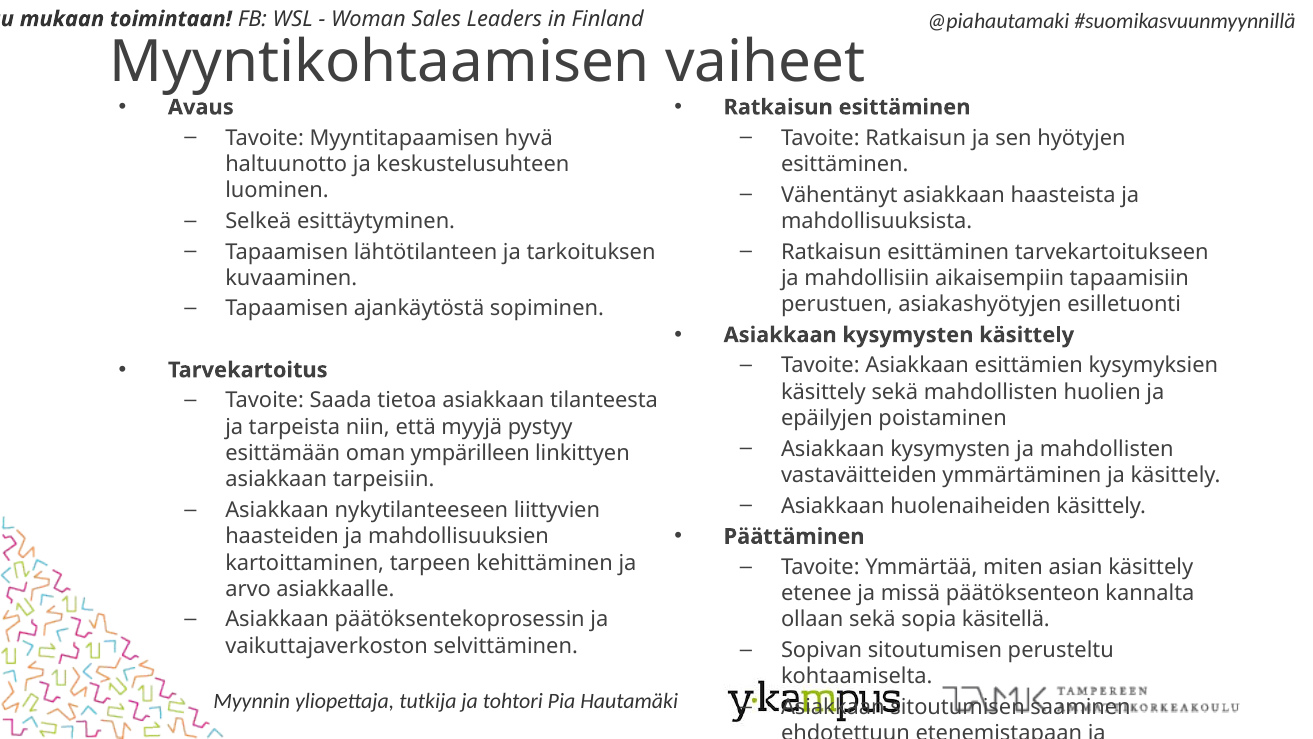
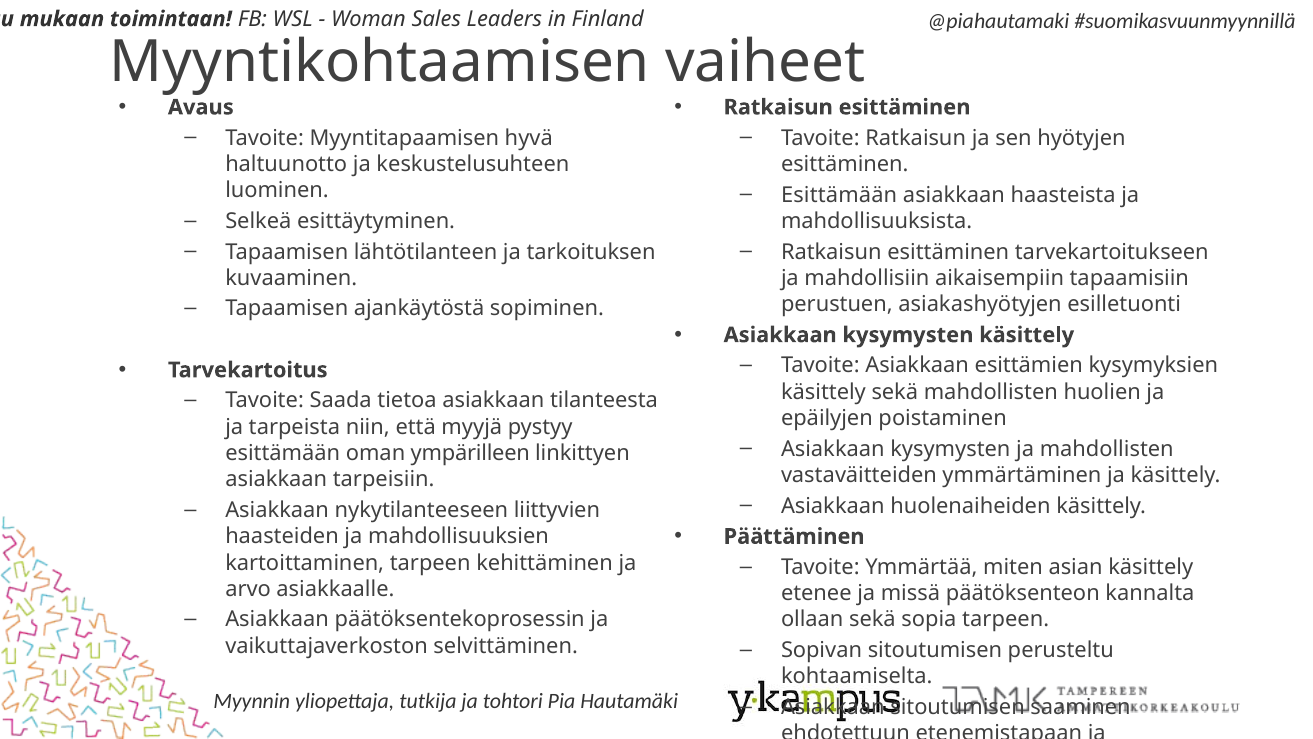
Vähentänyt at (839, 195): Vähentänyt -> Esittämään
sopia käsitellä: käsitellä -> tarpeen
